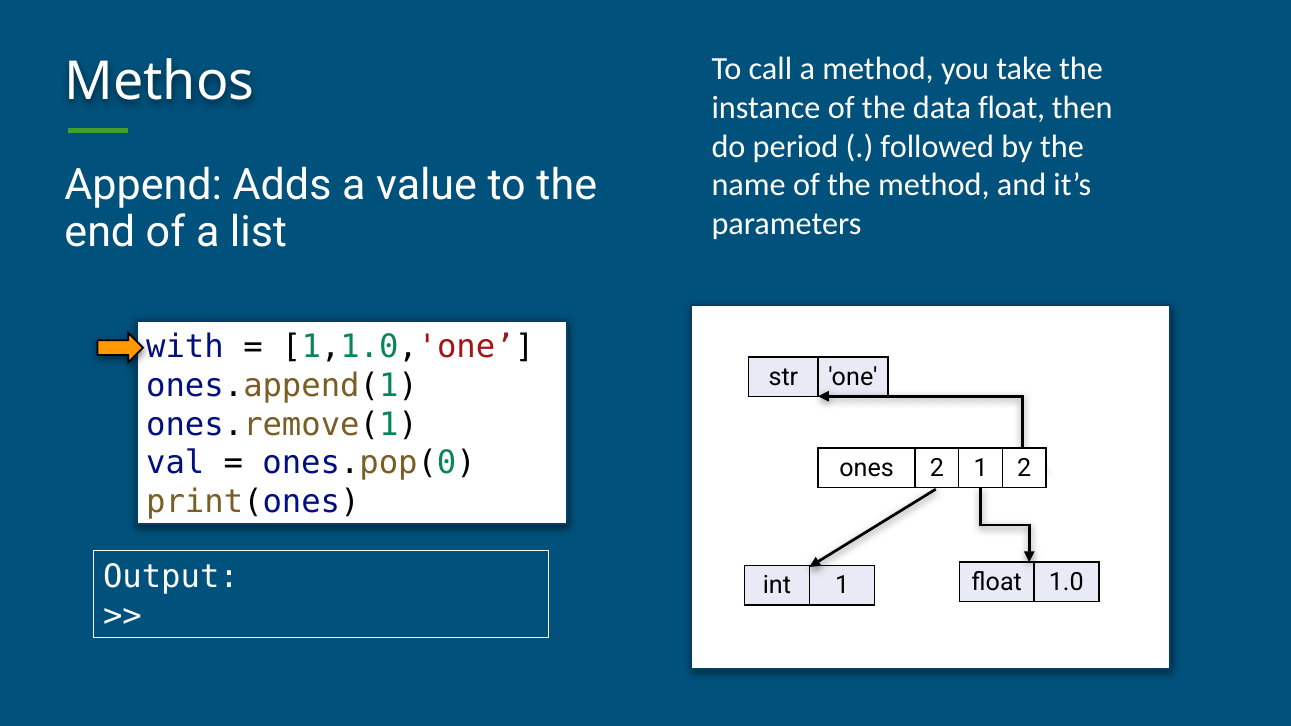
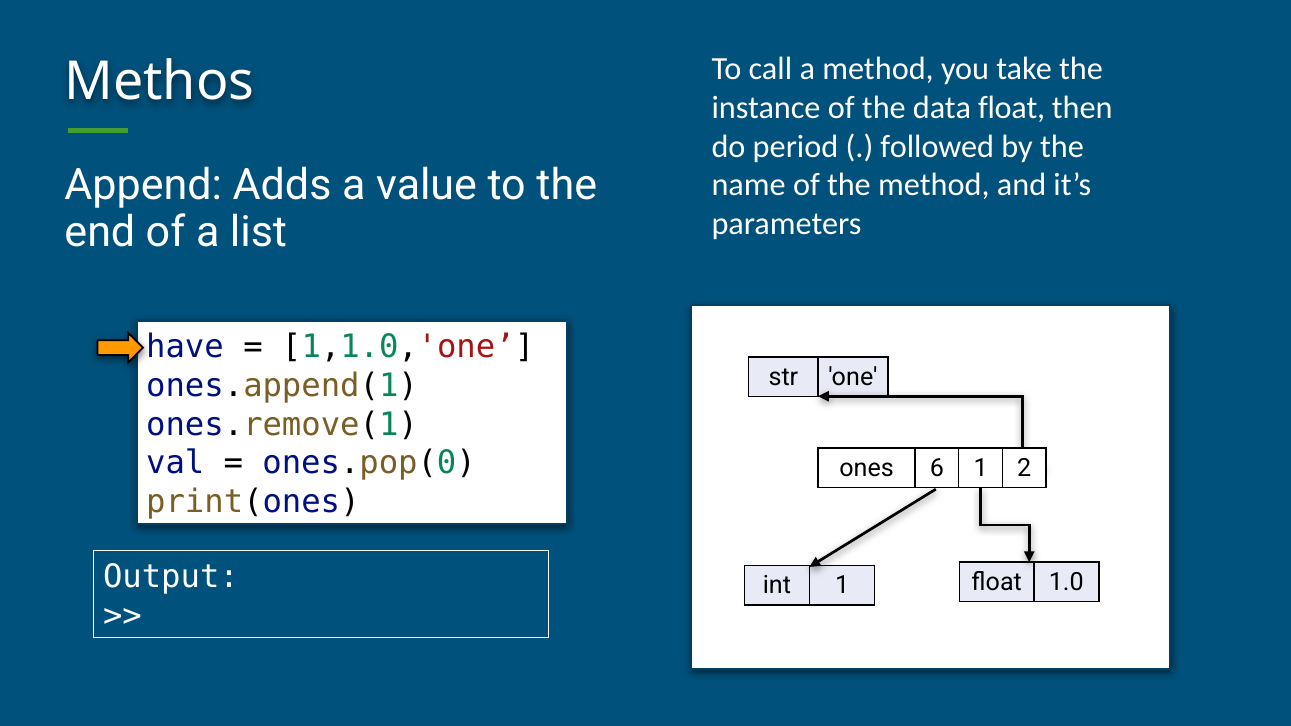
with: with -> have
ones 2: 2 -> 6
